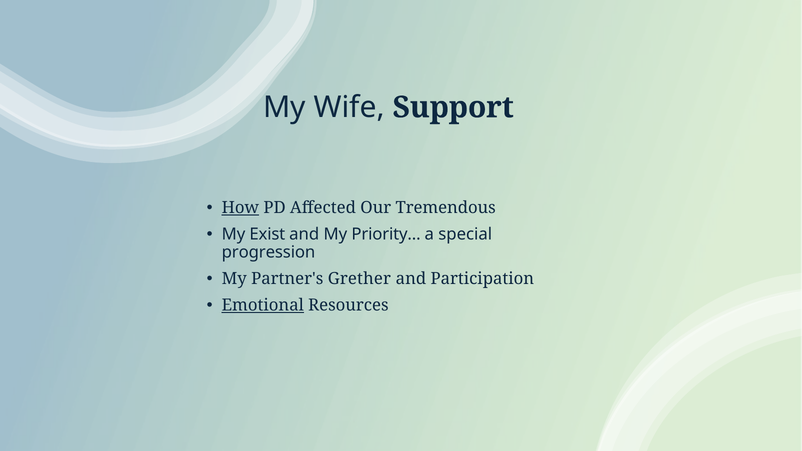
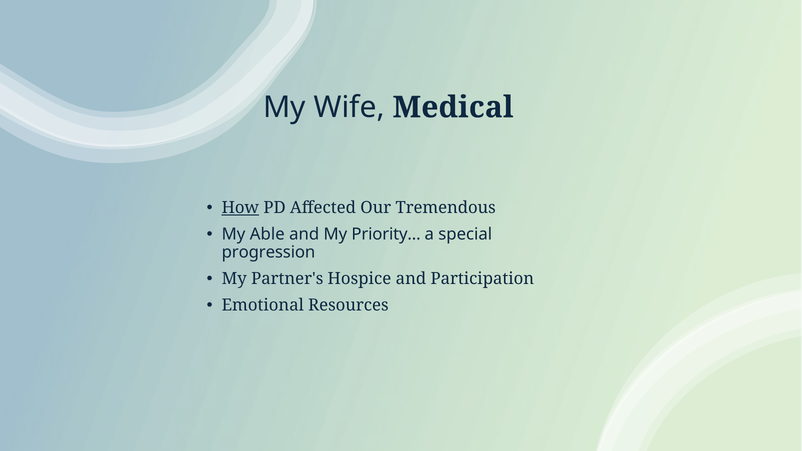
Support: Support -> Medical
Exist: Exist -> Able
Grether: Grether -> Hospice
Emotional underline: present -> none
